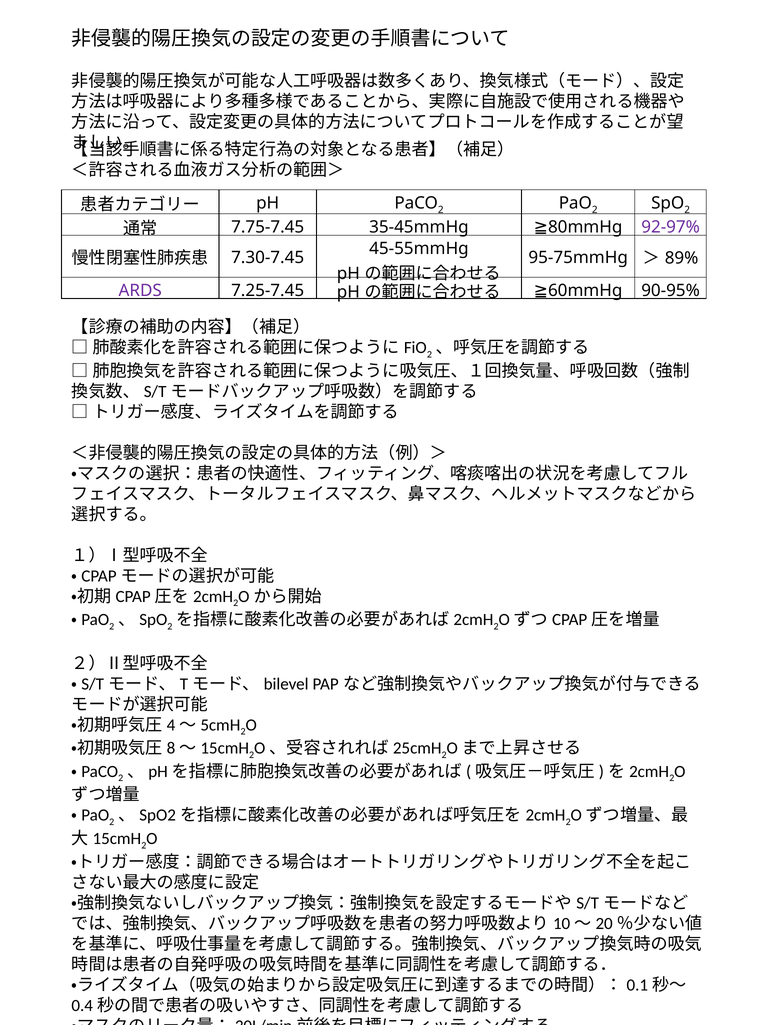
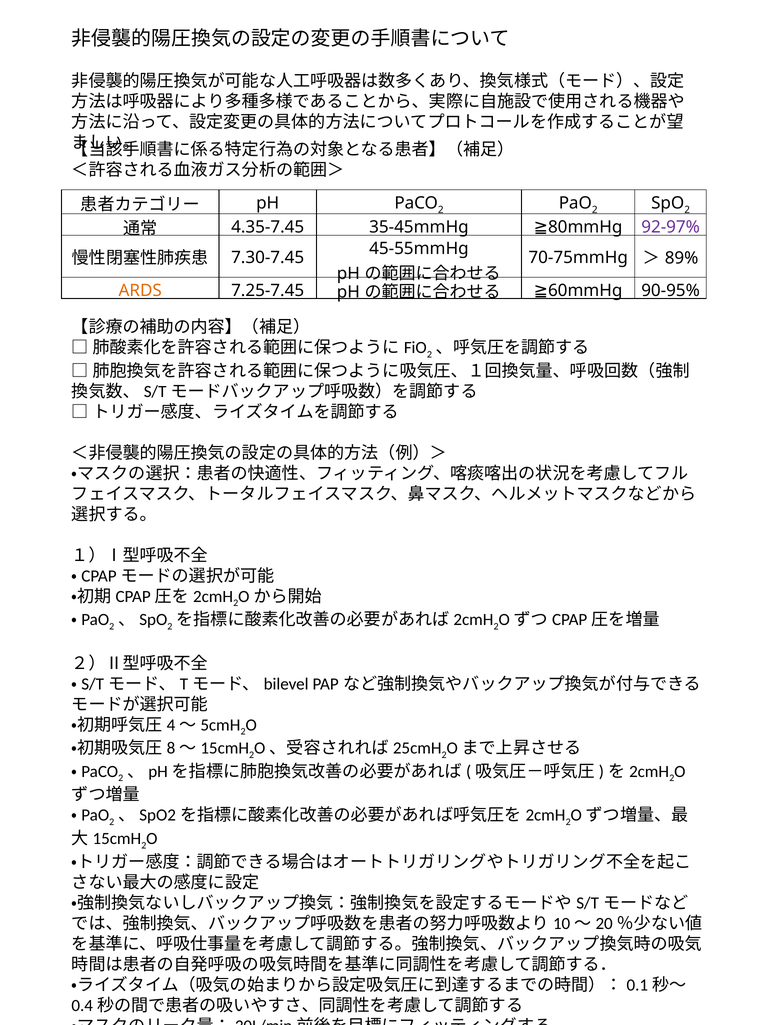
7.75-7.45: 7.75-7.45 -> 4.35-7.45
95-75mmHg: 95-75mmHg -> 70-75mmHg
ARDS colour: purple -> orange
